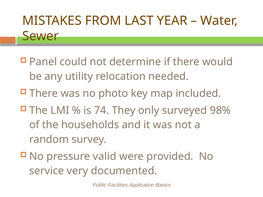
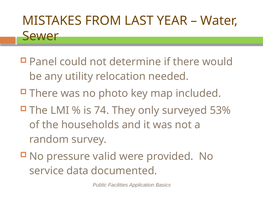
98%: 98% -> 53%
very: very -> data
